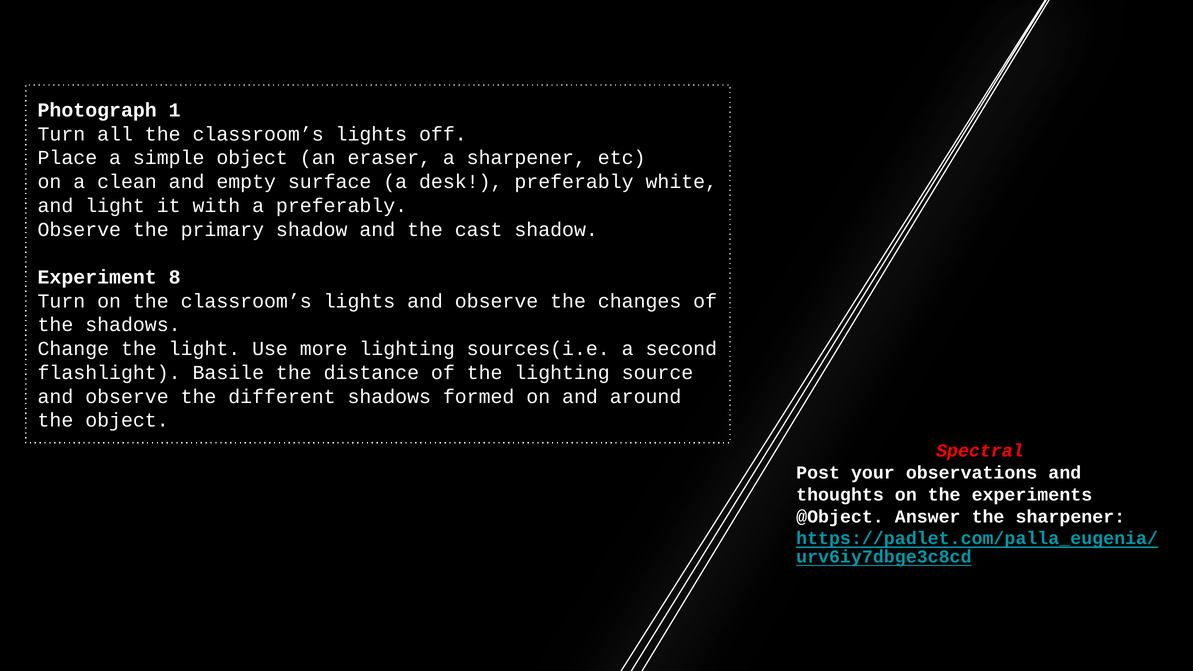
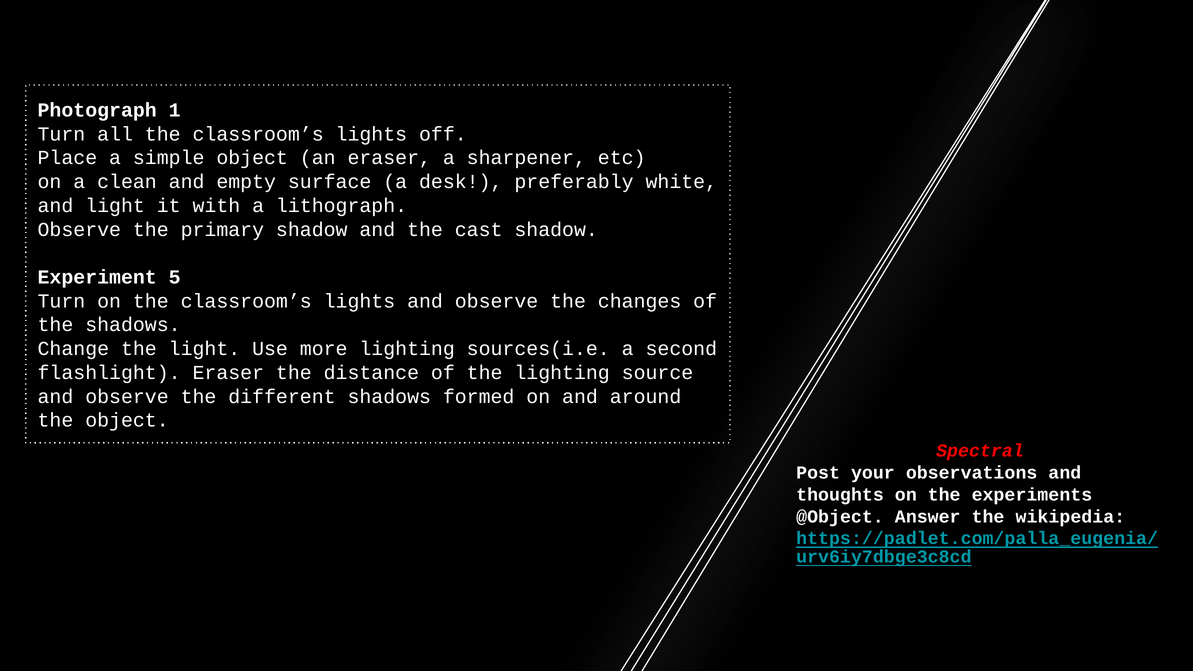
a preferably: preferably -> lithograph
8: 8 -> 5
flashlight Basile: Basile -> Eraser
the sharpener: sharpener -> wikipedia
